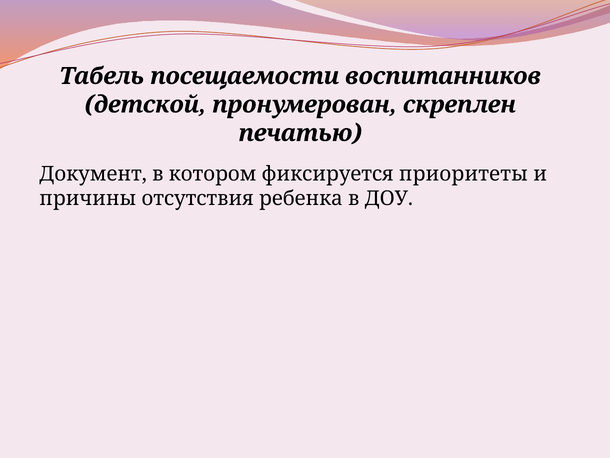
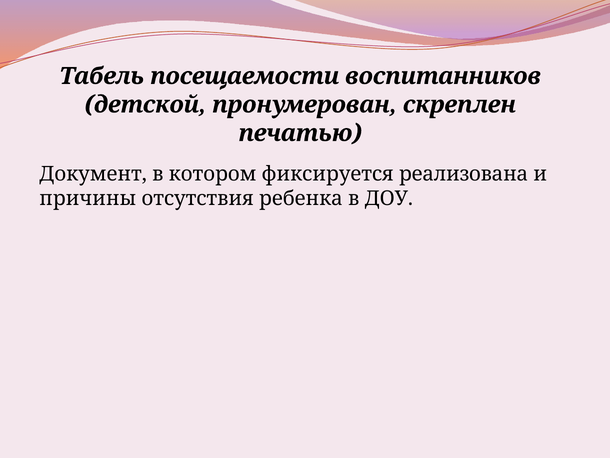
приоритеты: приоритеты -> реализована
